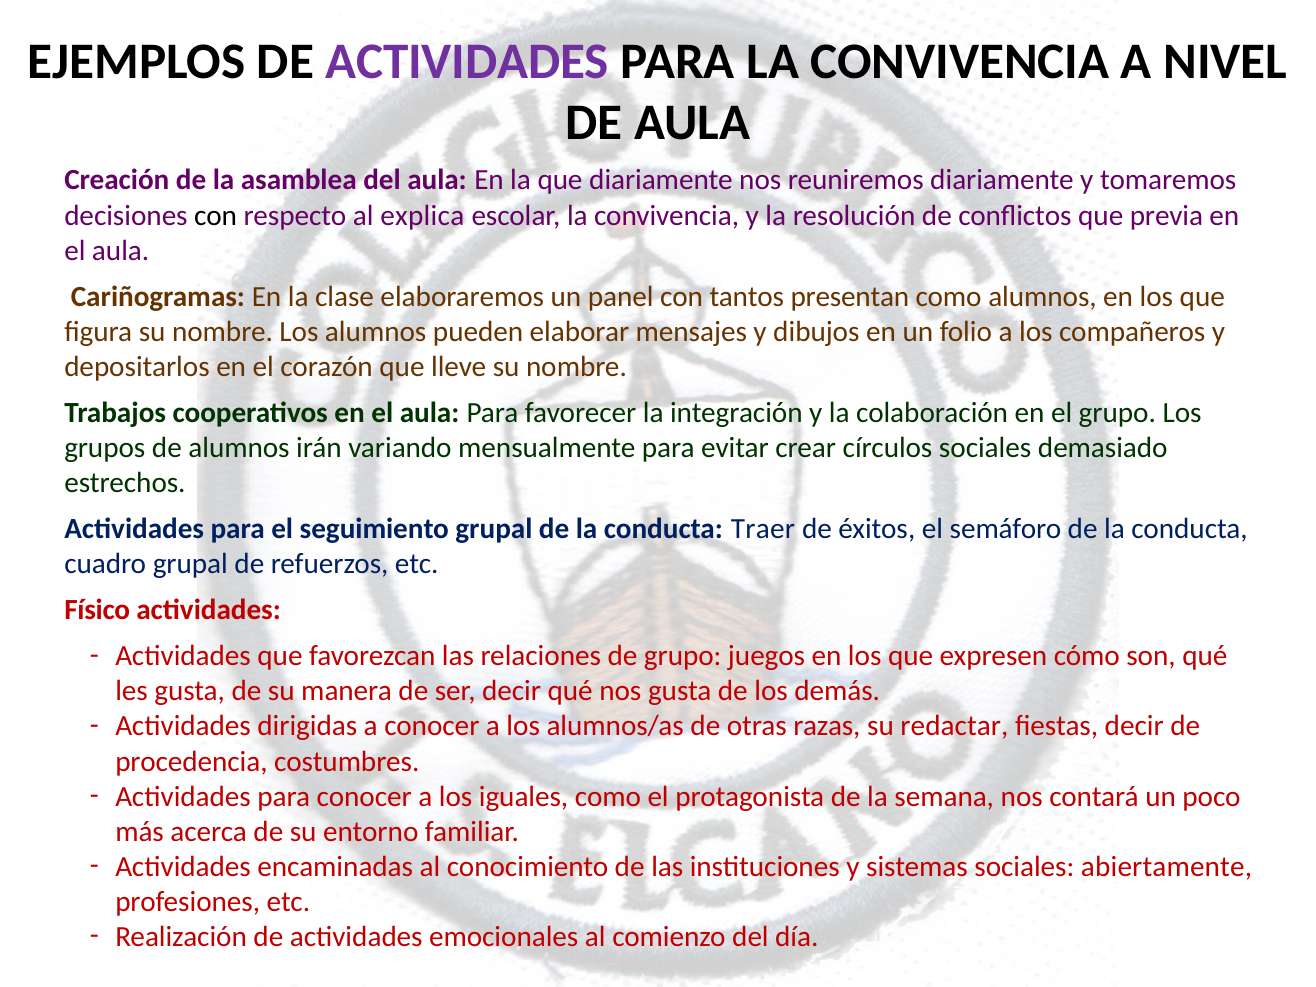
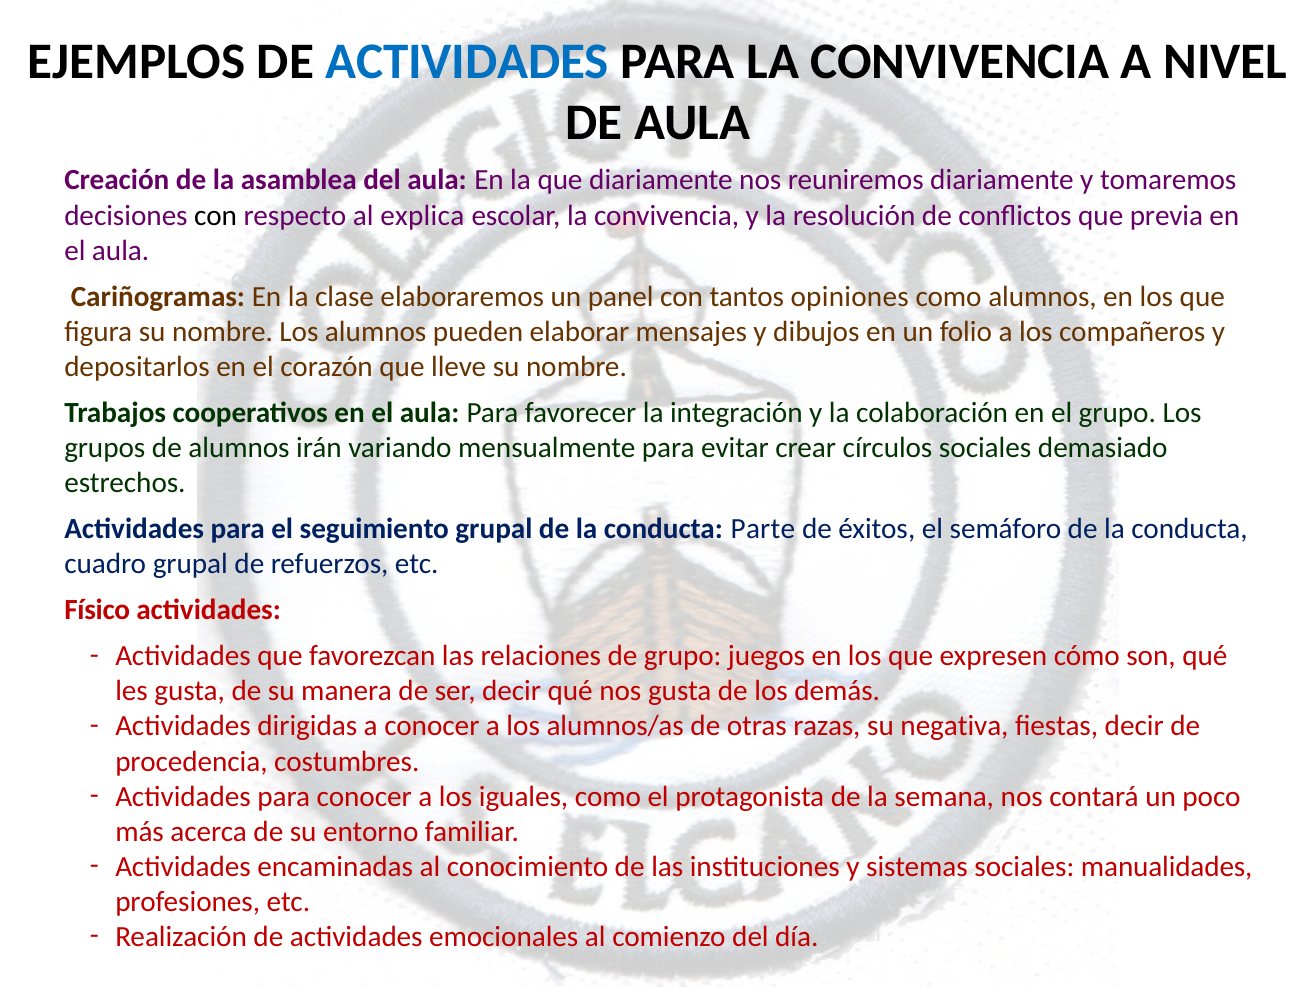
ACTIVIDADES at (467, 61) colour: purple -> blue
presentan: presentan -> opiniones
Traer: Traer -> Parte
redactar: redactar -> negativa
abiertamente: abiertamente -> manualidades
